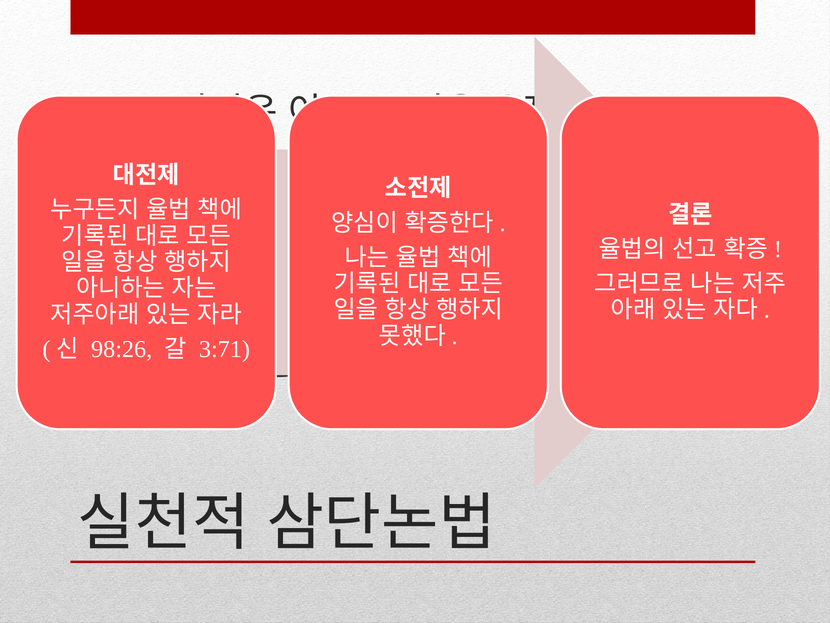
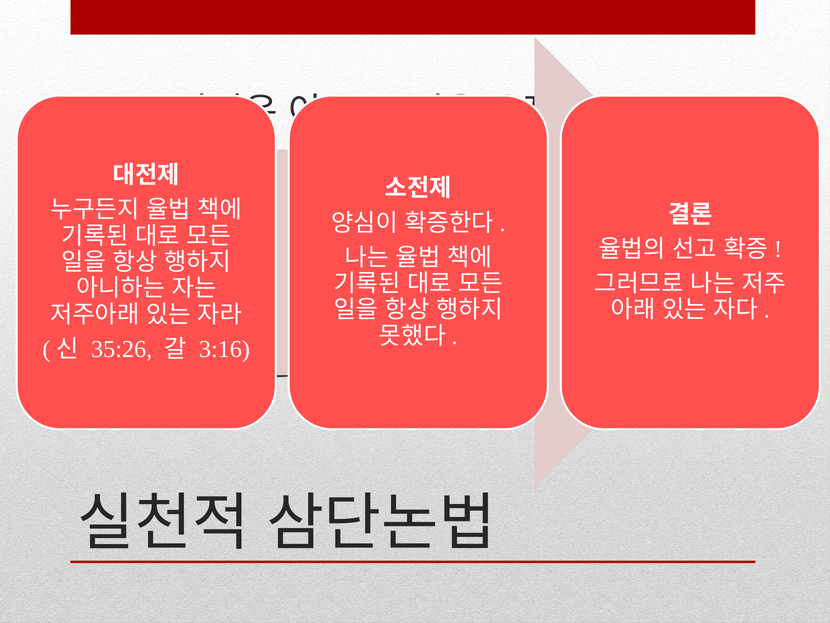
98:26: 98:26 -> 35:26
3:71: 3:71 -> 3:16
